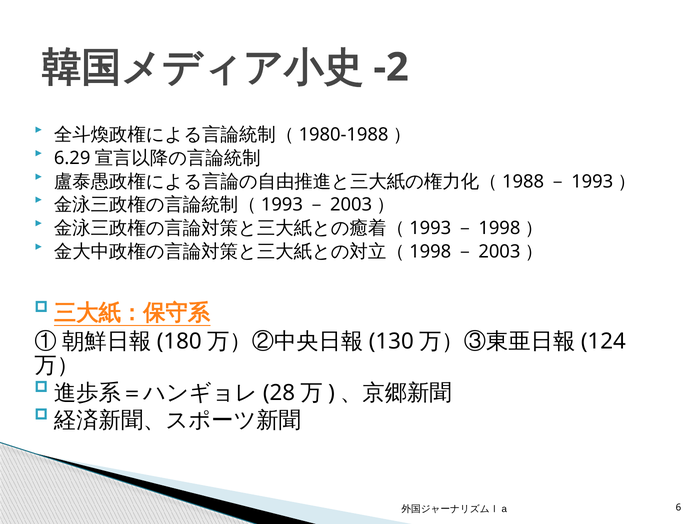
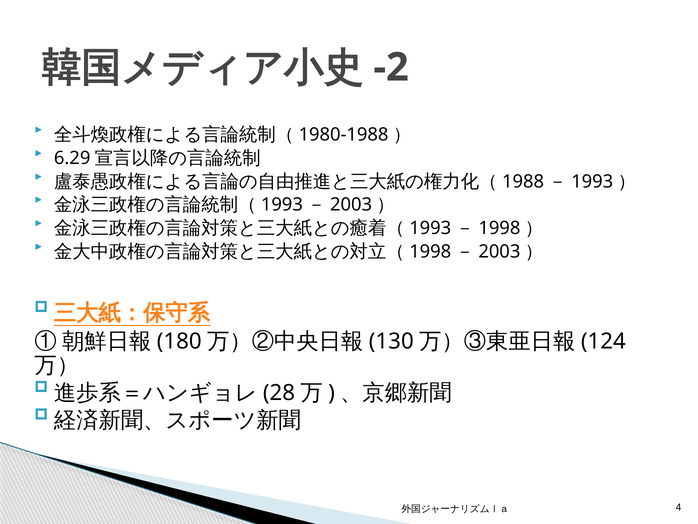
6: 6 -> 4
